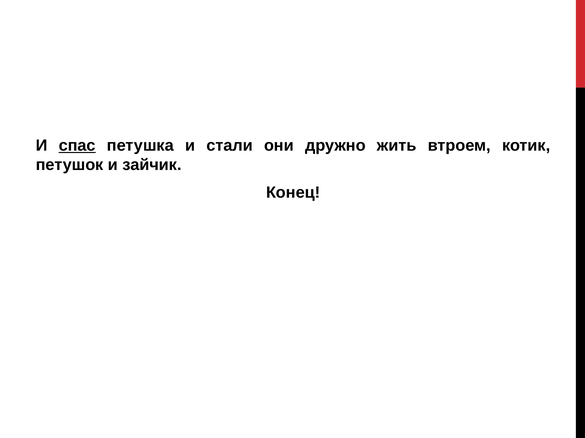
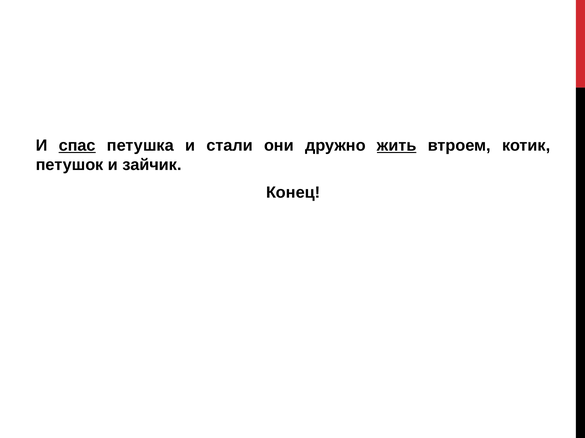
жить underline: none -> present
